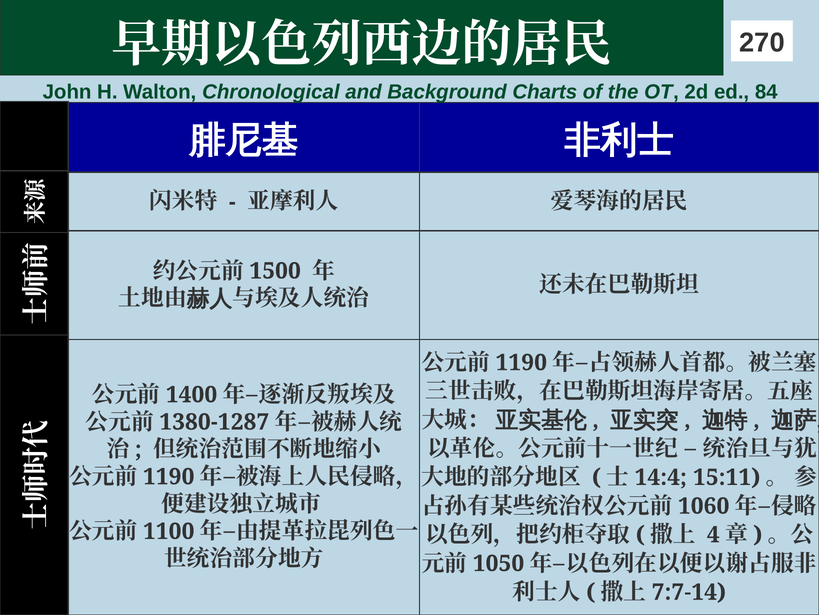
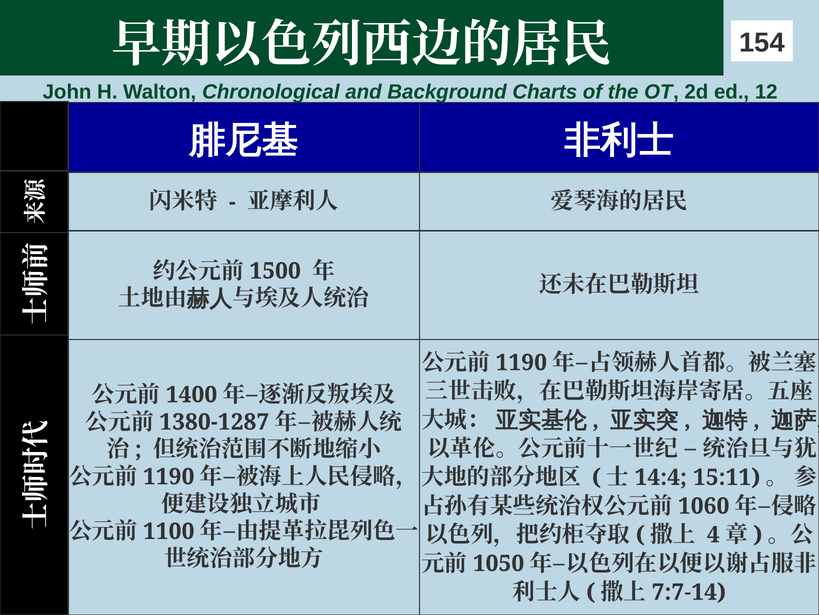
270: 270 -> 154
84: 84 -> 12
